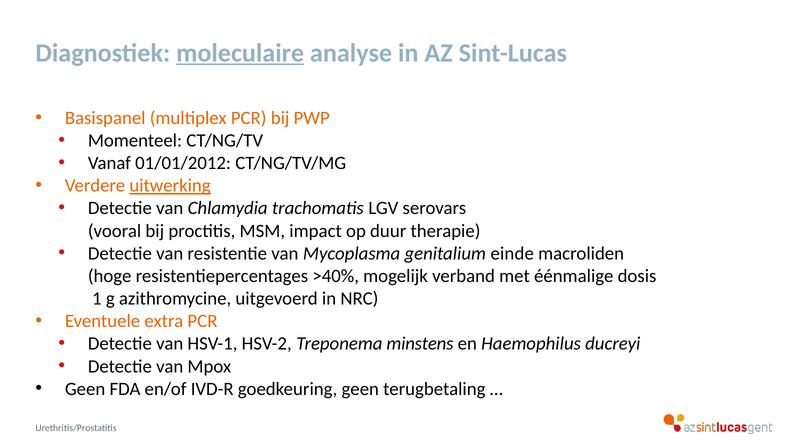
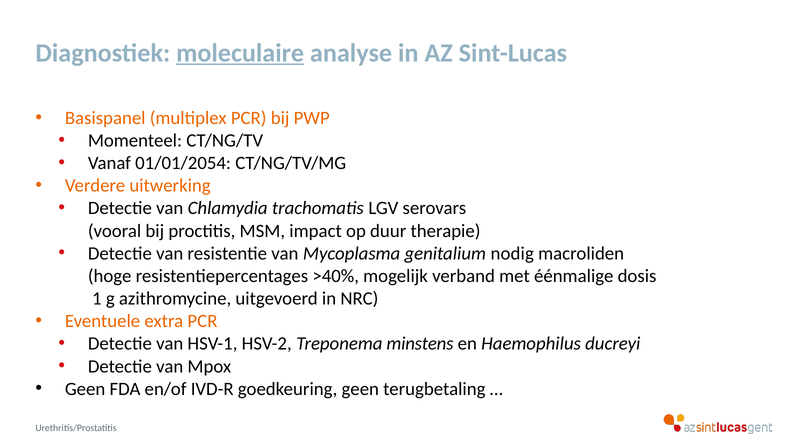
01/01/2012: 01/01/2012 -> 01/01/2054
uitwerking underline: present -> none
einde: einde -> nodig
